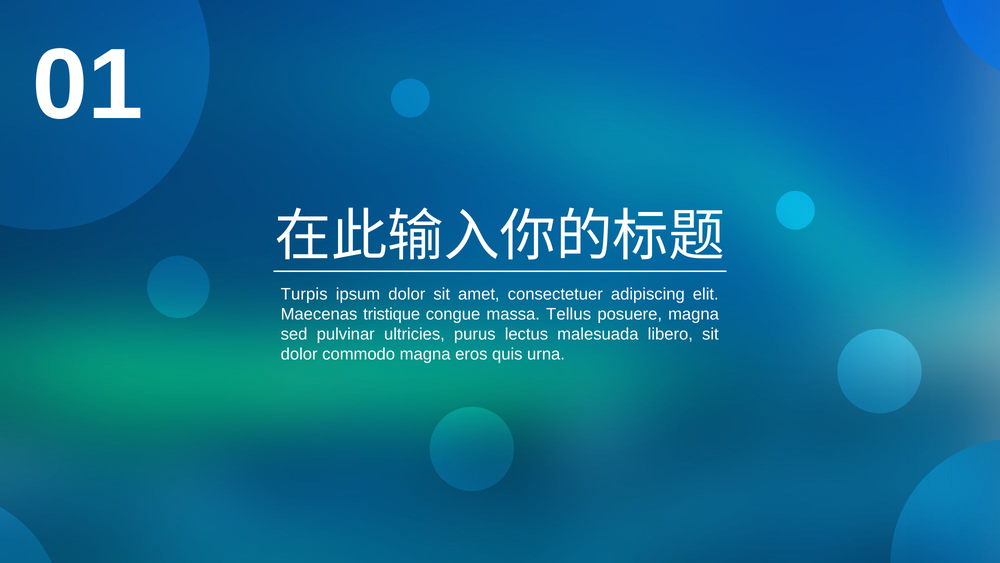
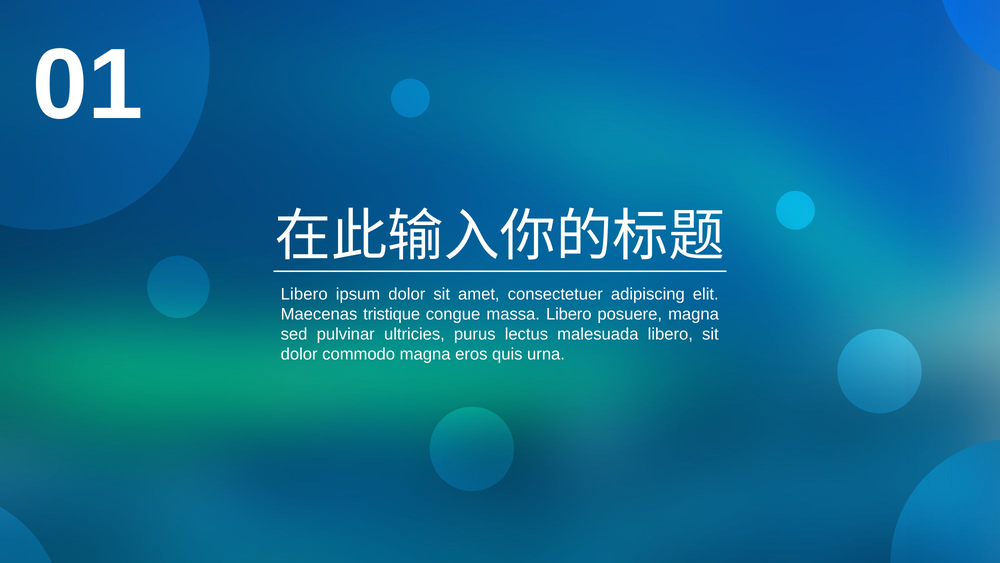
Turpis at (304, 294): Turpis -> Libero
massa Tellus: Tellus -> Libero
